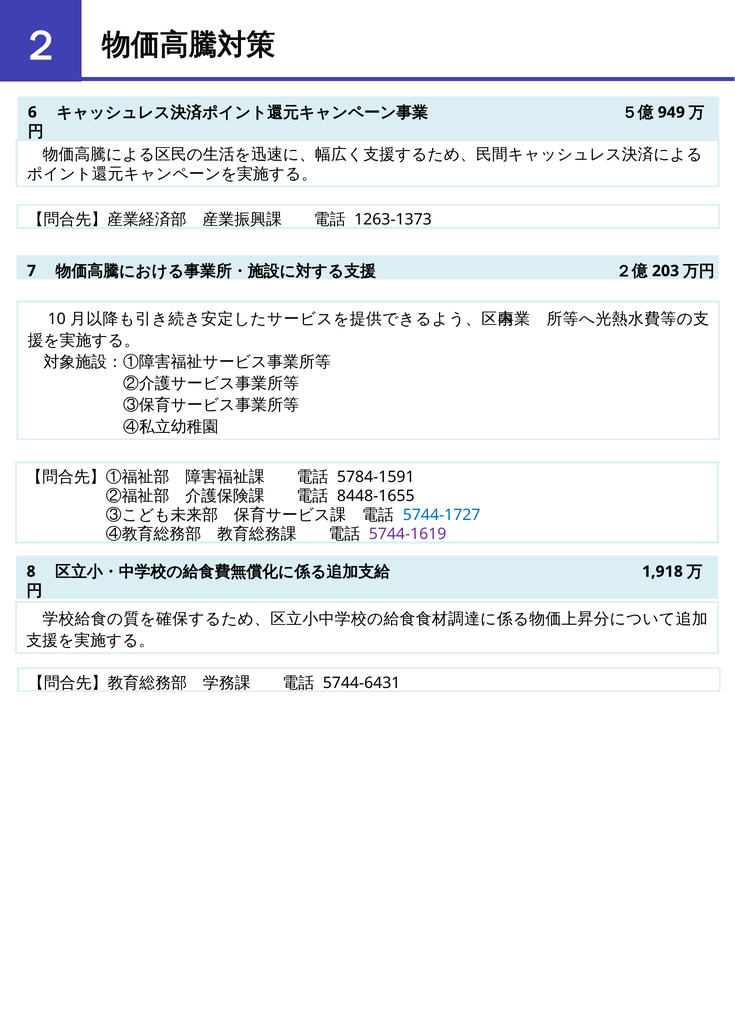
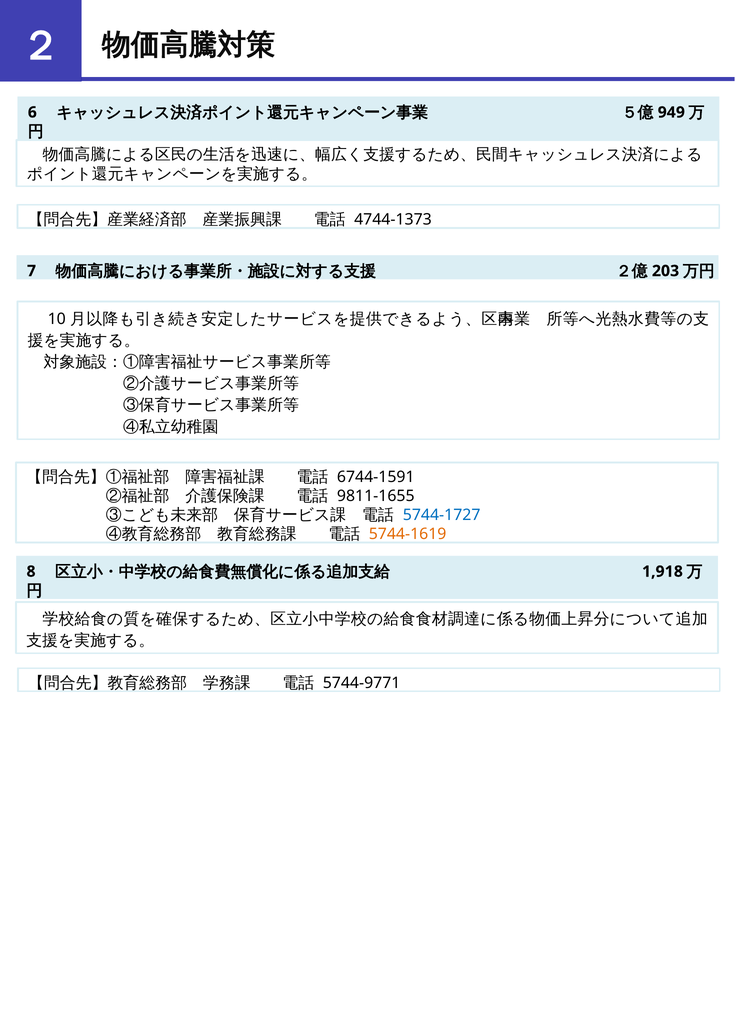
1263-1373: 1263-1373 -> 4744-1373
5784-1591: 5784-1591 -> 6744-1591
8448-1655: 8448-1655 -> 9811-1655
5744-1619 colour: purple -> orange
5744-6431: 5744-6431 -> 5744-9771
